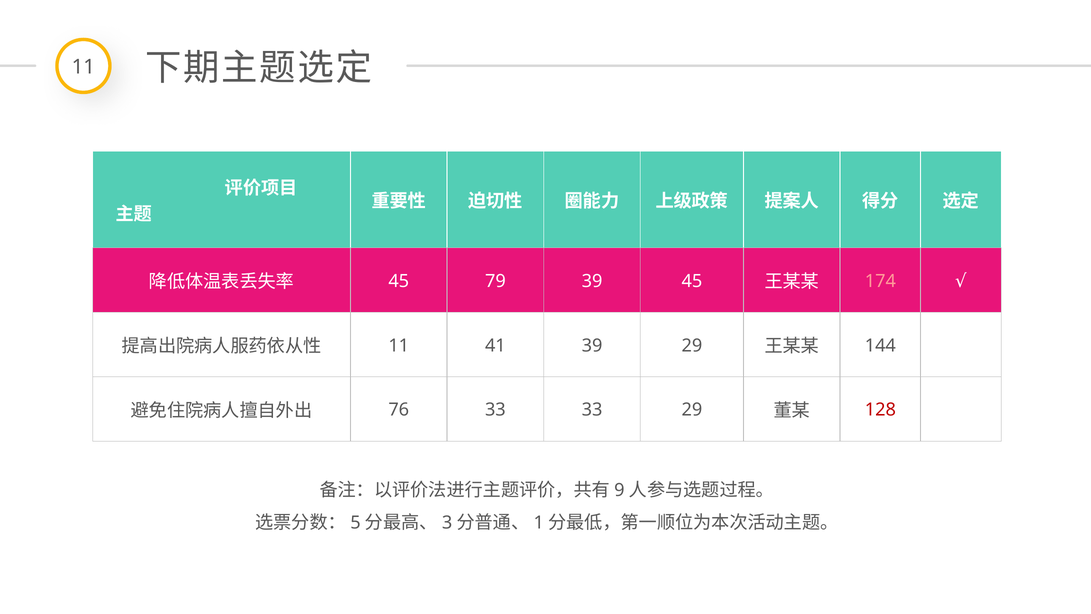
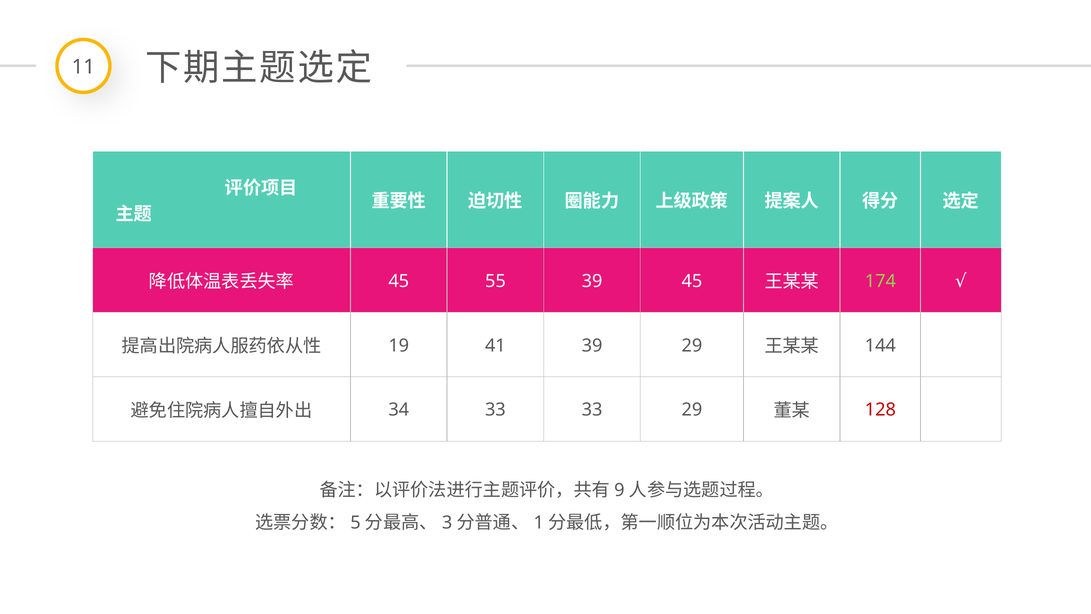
79: 79 -> 55
174 colour: pink -> light green
11 at (399, 345): 11 -> 19
76: 76 -> 34
